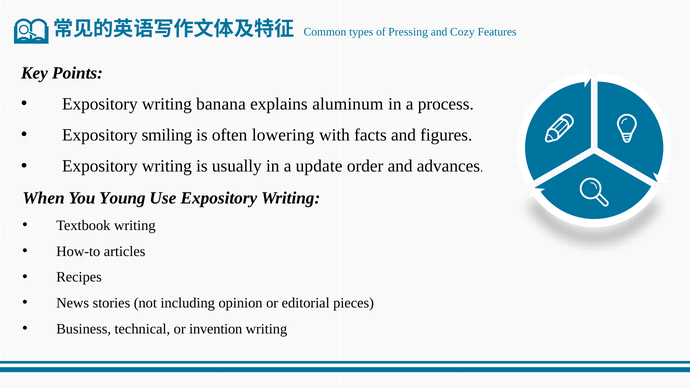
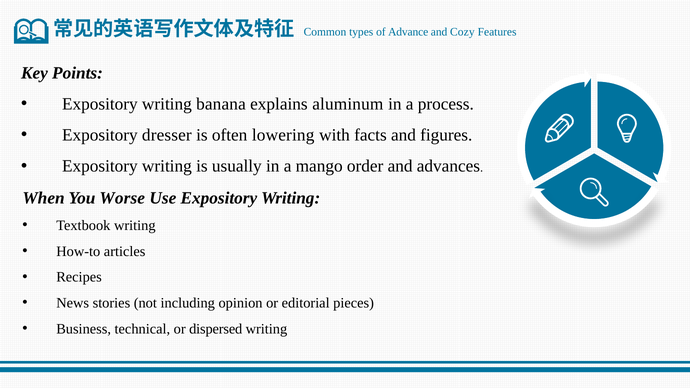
Pressing: Pressing -> Advance
smiling: smiling -> dresser
update: update -> mango
Young: Young -> Worse
invention: invention -> dispersed
